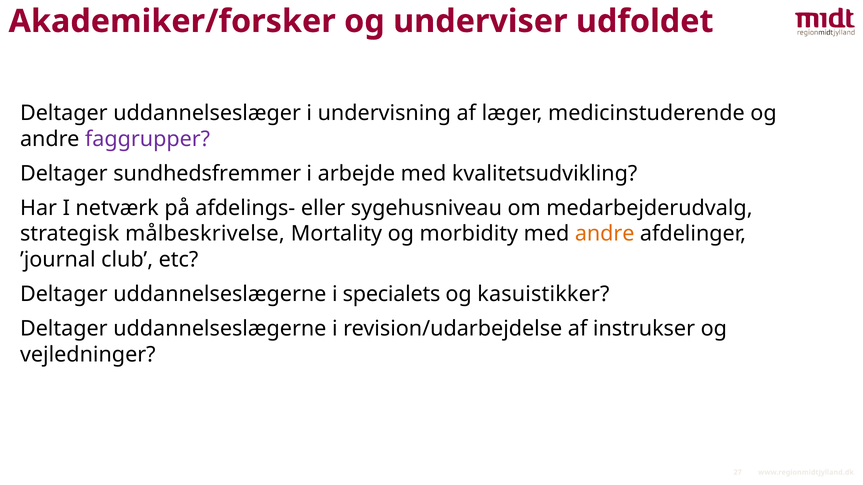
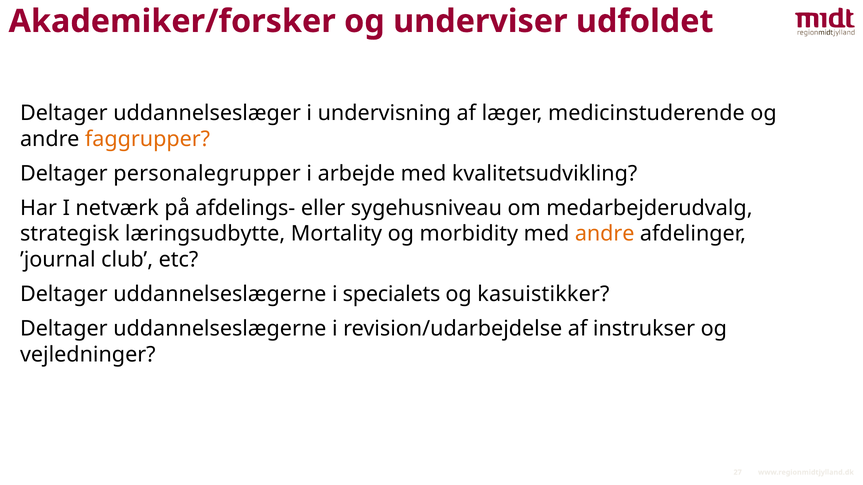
faggrupper colour: purple -> orange
sundhedsfremmer: sundhedsfremmer -> personalegrupper
målbeskrivelse: målbeskrivelse -> læringsudbytte
